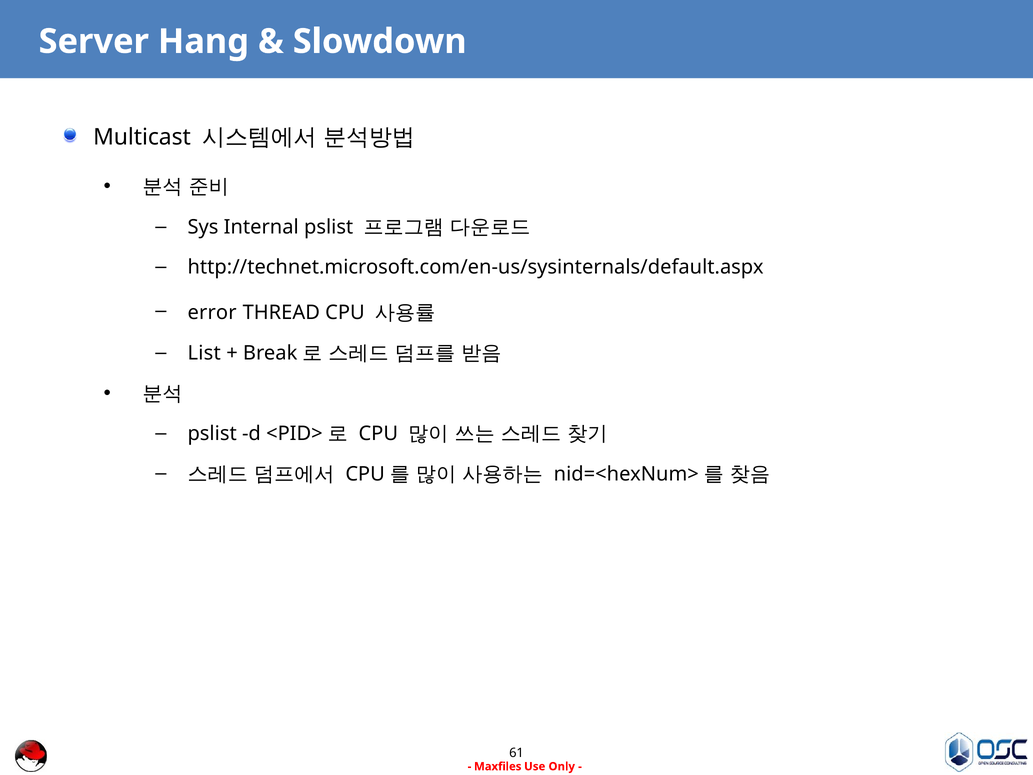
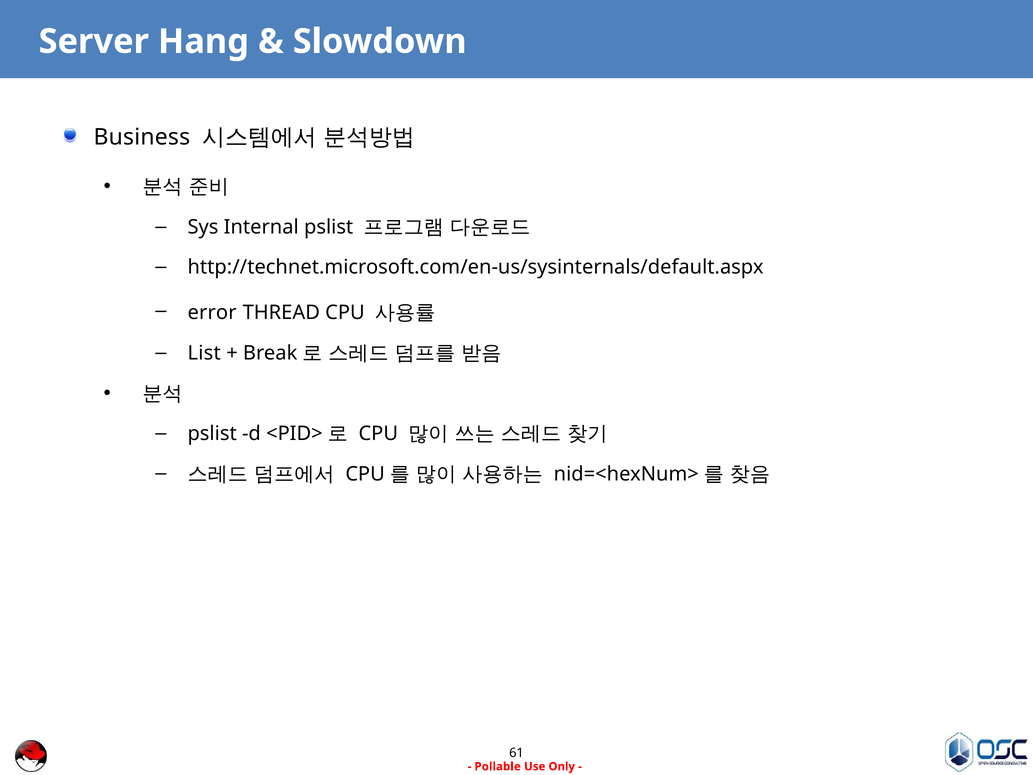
Multicast: Multicast -> Business
Maxfiles: Maxfiles -> Pollable
